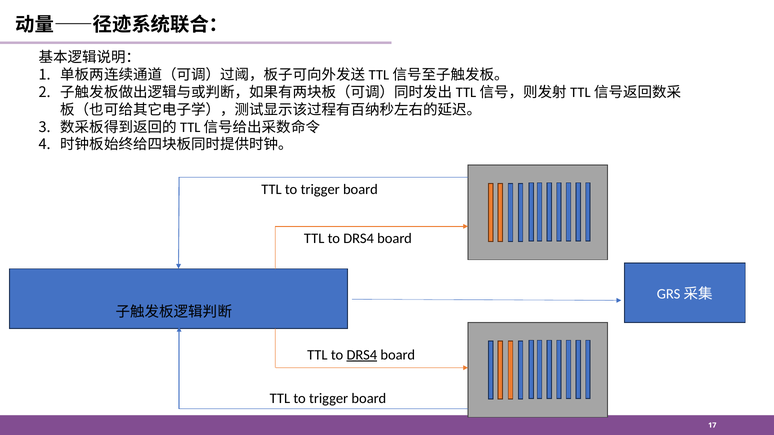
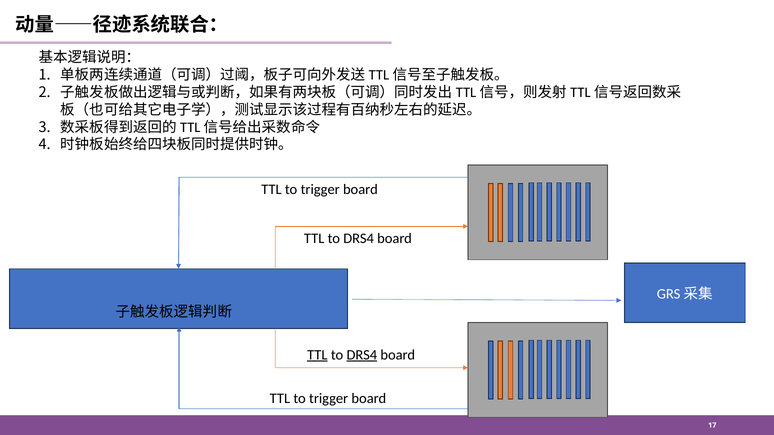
TTL at (317, 355) underline: none -> present
